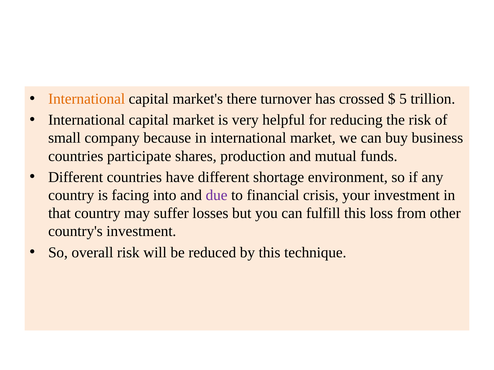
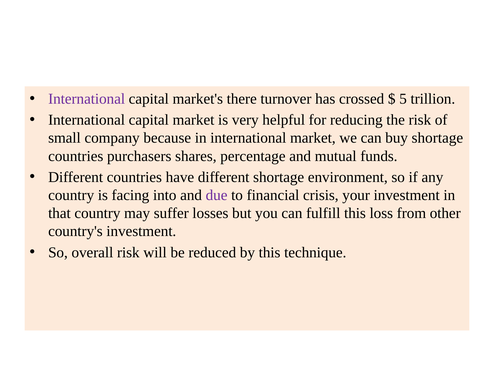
International at (87, 99) colour: orange -> purple
buy business: business -> shortage
participate: participate -> purchasers
production: production -> percentage
